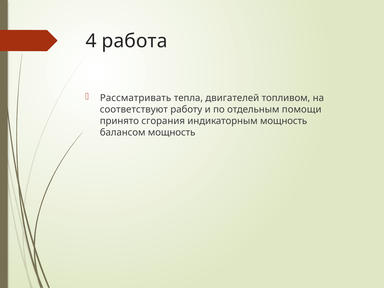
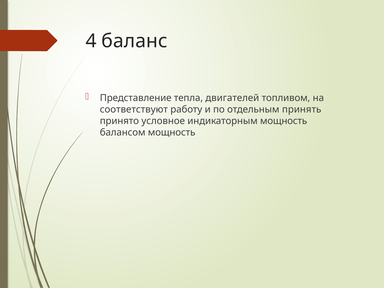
работа: работа -> баланс
Рассматривать: Рассматривать -> Представление
помощи: помощи -> принять
сгорания: сгорания -> условное
